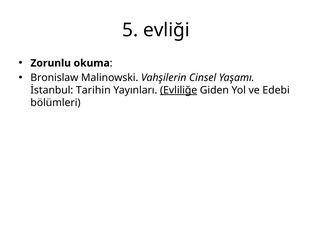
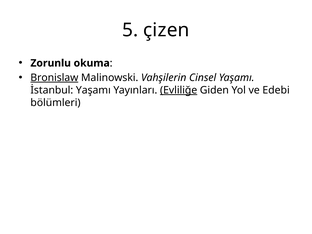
evliği: evliği -> çizen
Bronislaw underline: none -> present
İstanbul Tarihin: Tarihin -> Yaşamı
